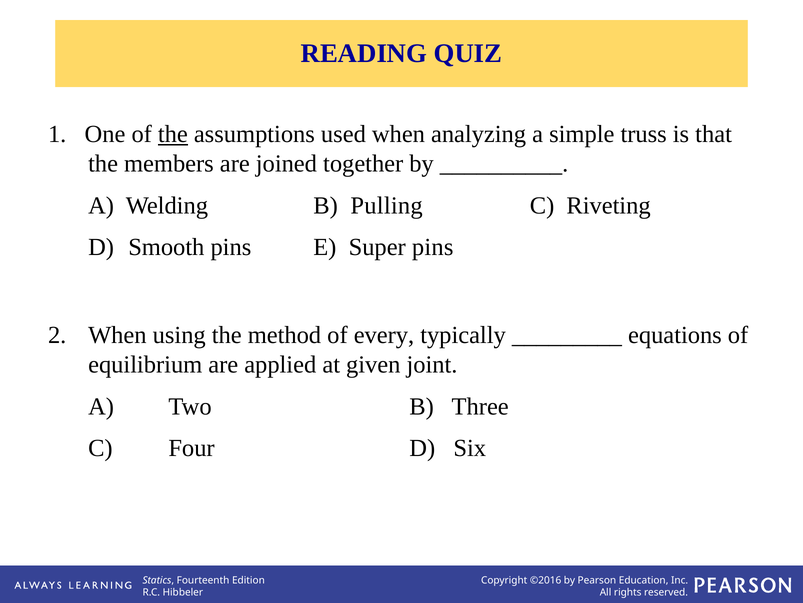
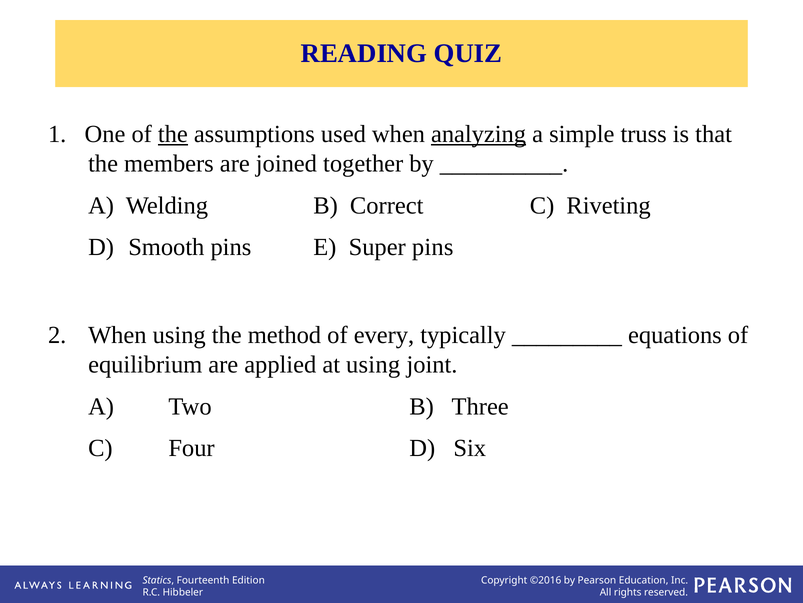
analyzing underline: none -> present
Pulling: Pulling -> Correct
at given: given -> using
